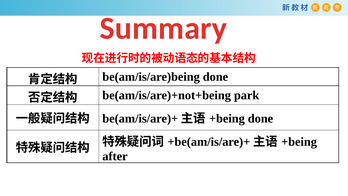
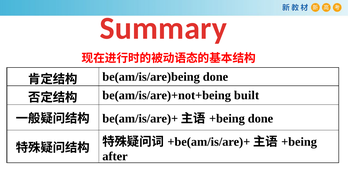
park: park -> built
